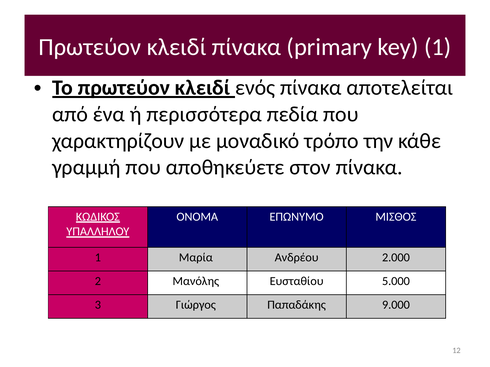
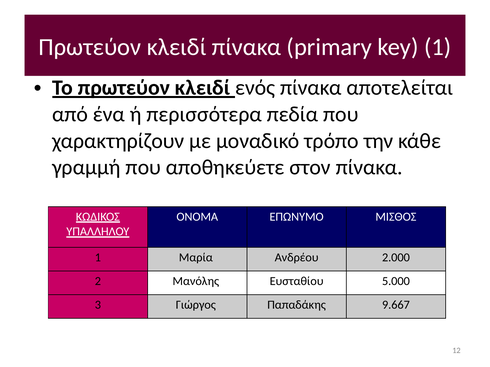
9.000: 9.000 -> 9.667
